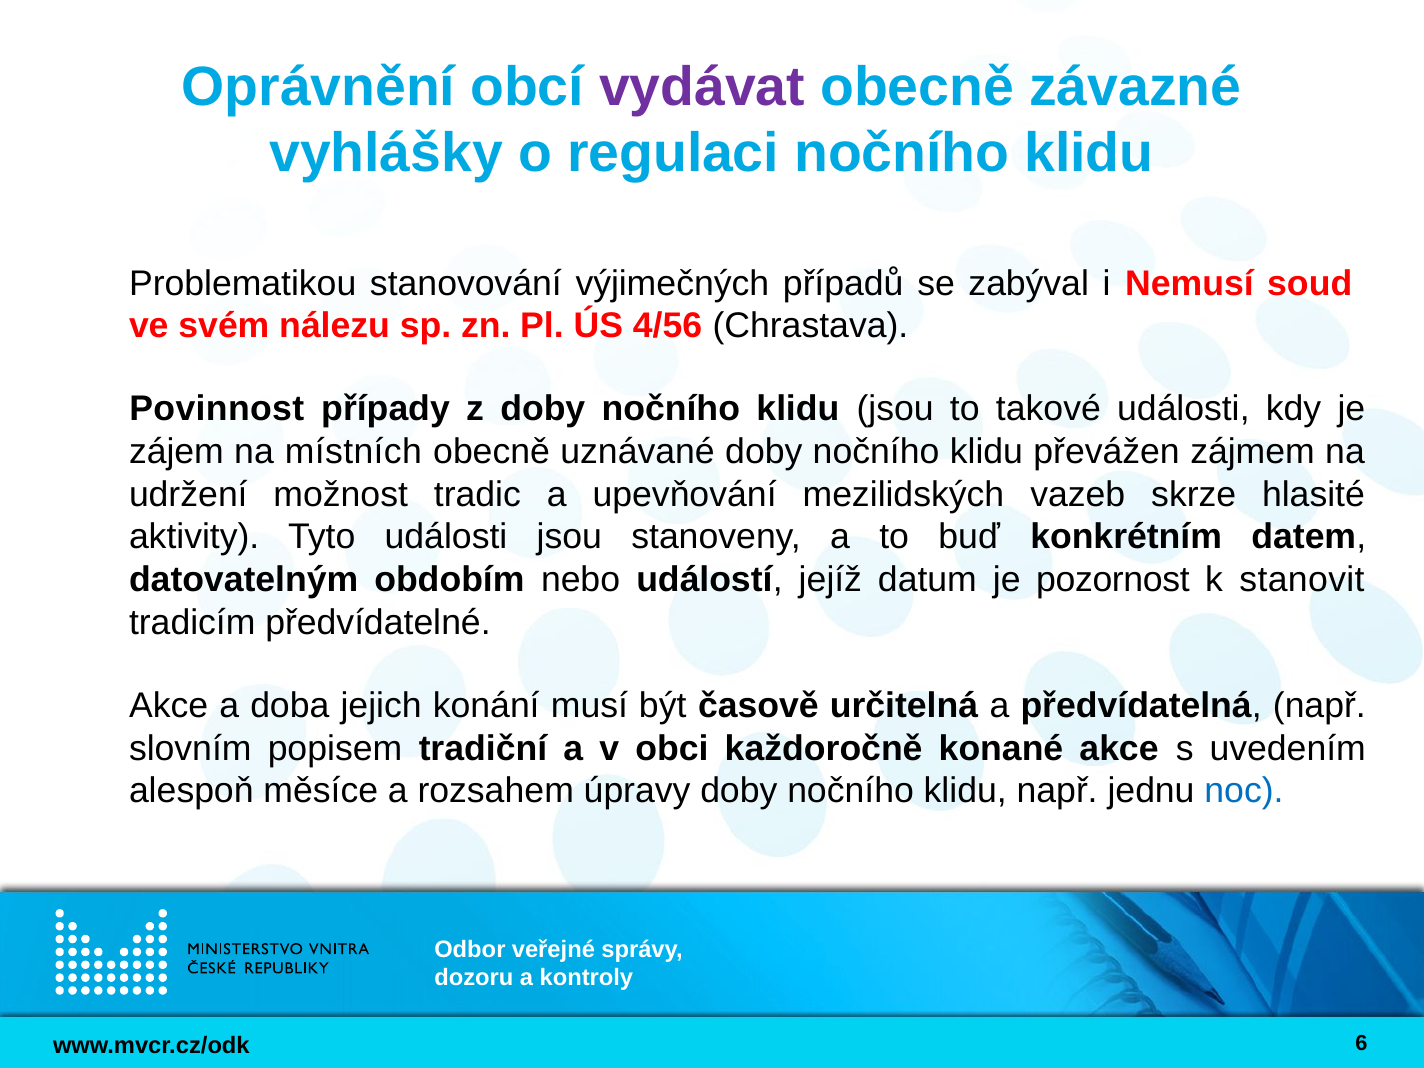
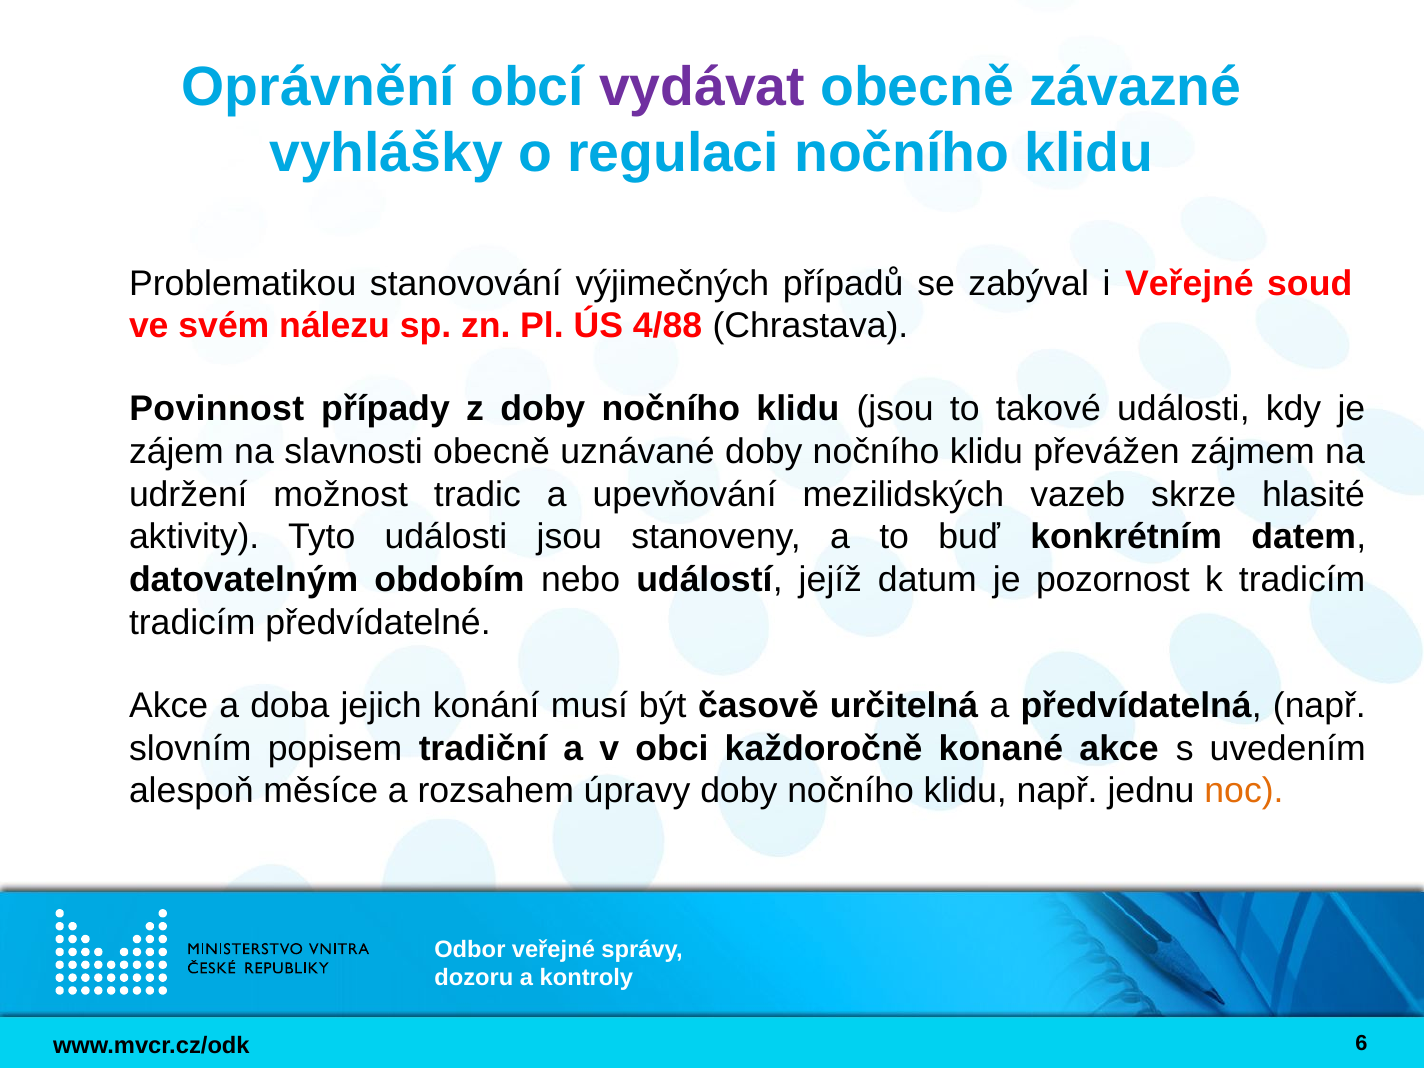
i Nemusí: Nemusí -> Veřejné
4/56: 4/56 -> 4/88
místních: místních -> slavnosti
k stanovit: stanovit -> tradicím
noc colour: blue -> orange
